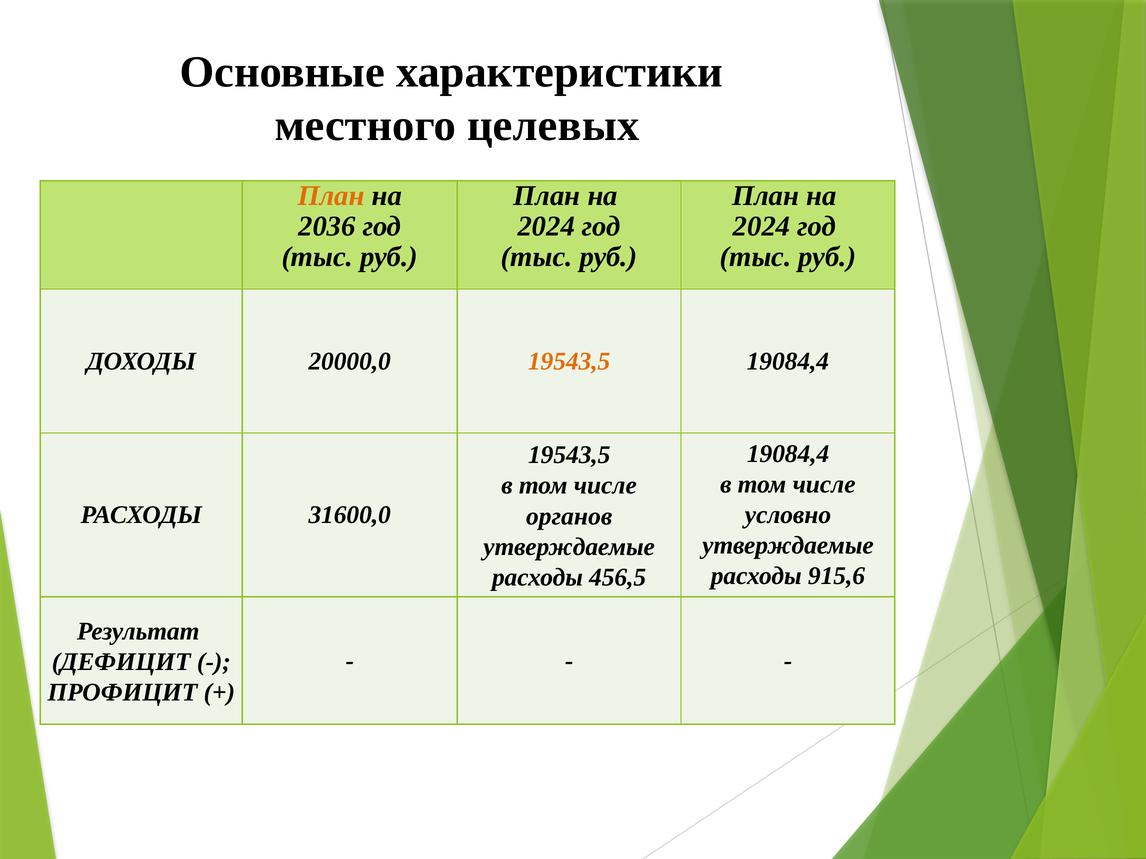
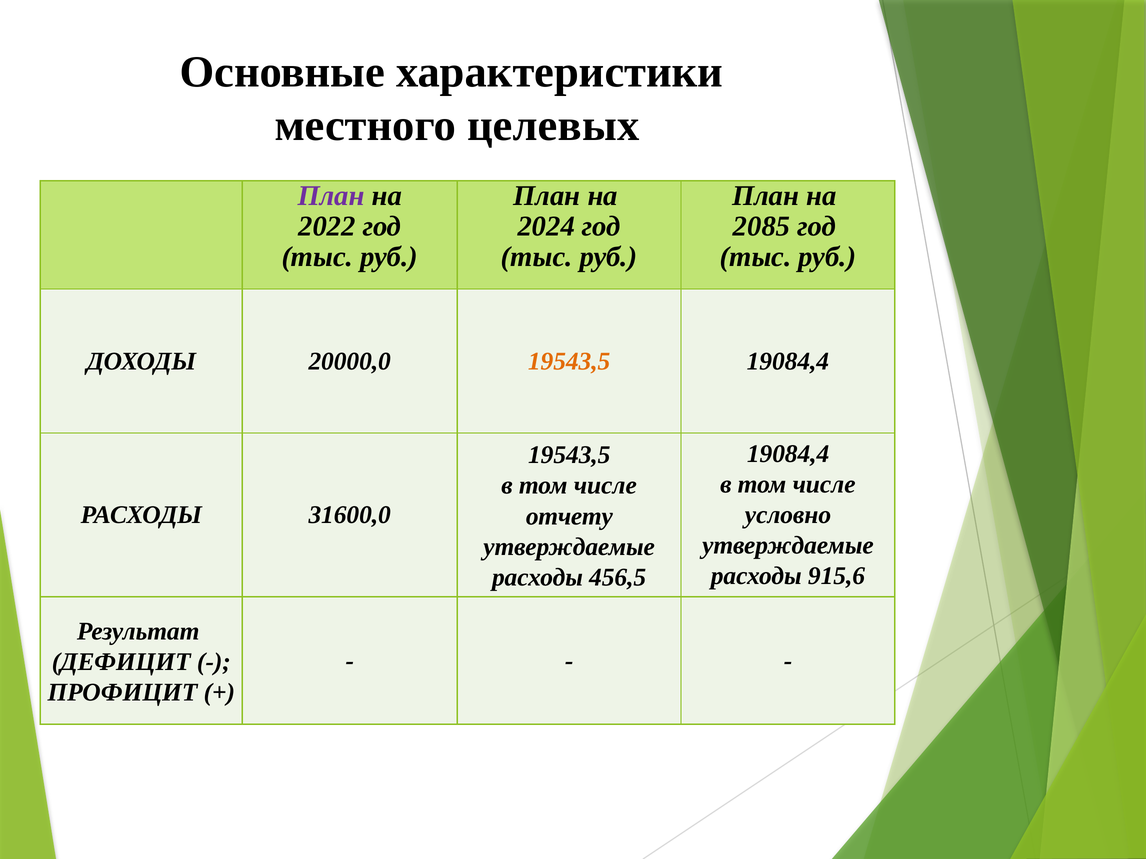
План at (331, 196) colour: orange -> purple
2036: 2036 -> 2022
2024 at (762, 226): 2024 -> 2085
органов: органов -> отчету
